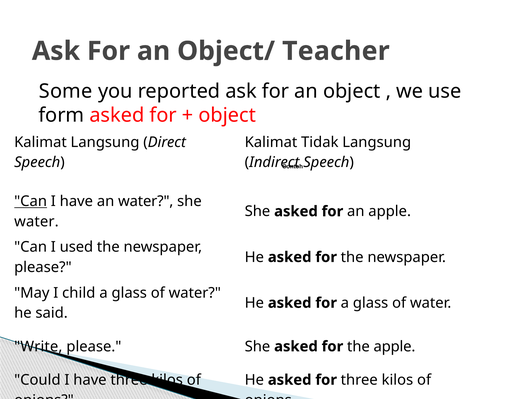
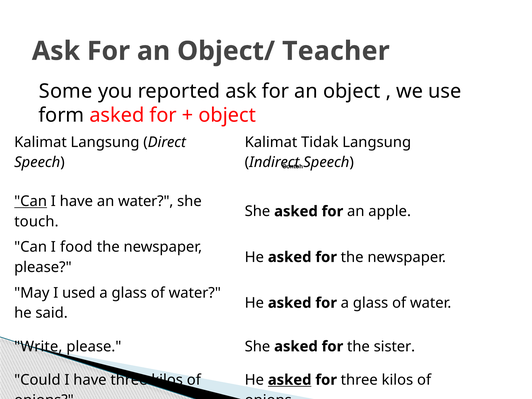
water at (36, 221): water -> touch
used: used -> food
child: child -> used
the apple: apple -> sister
asked at (290, 380) underline: none -> present
